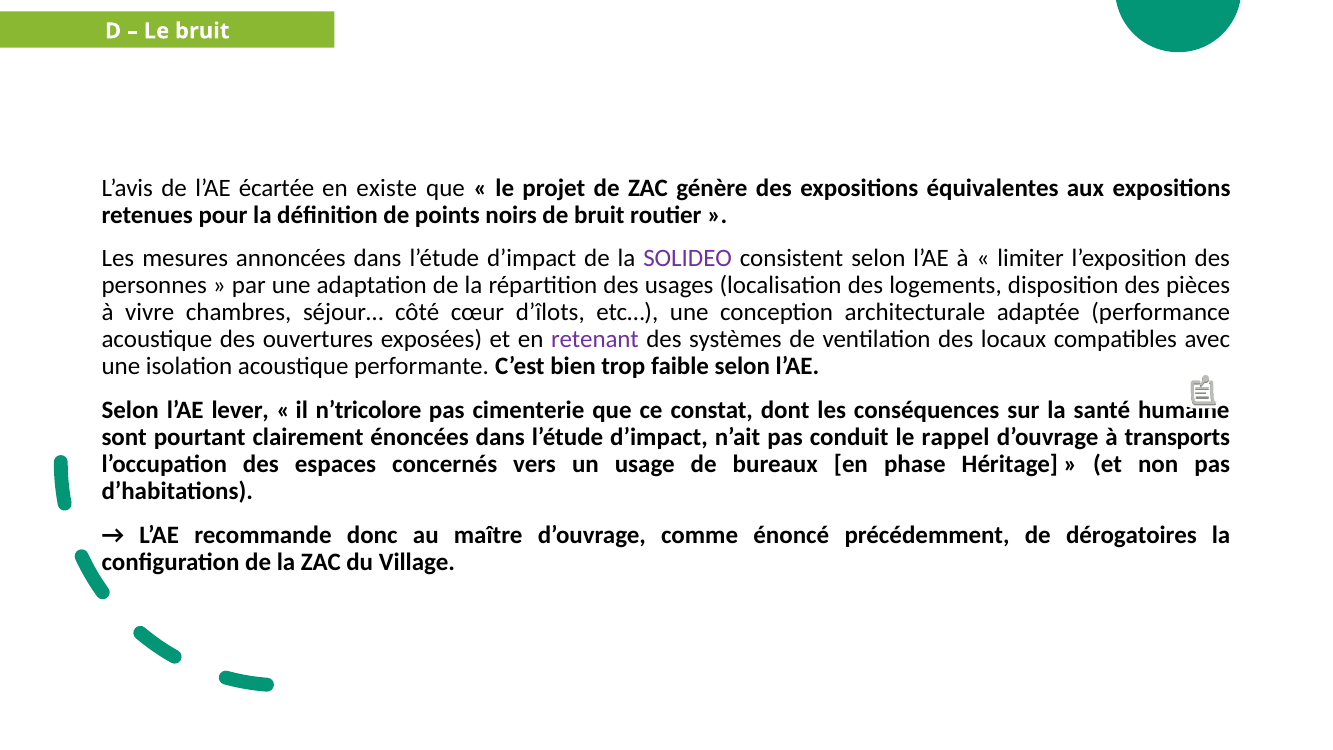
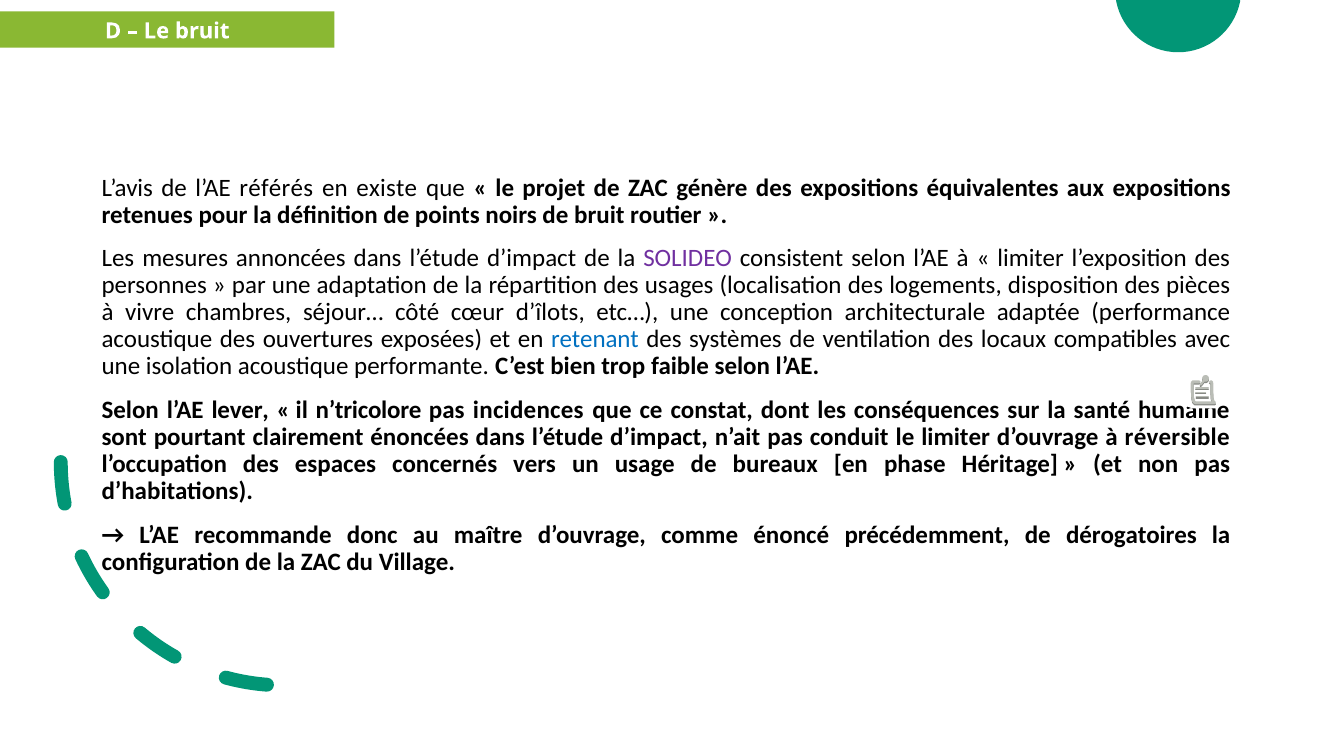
écartée: écartée -> référés
retenant colour: purple -> blue
cimenterie: cimenterie -> incidences
le rappel: rappel -> limiter
transports: transports -> réversible
